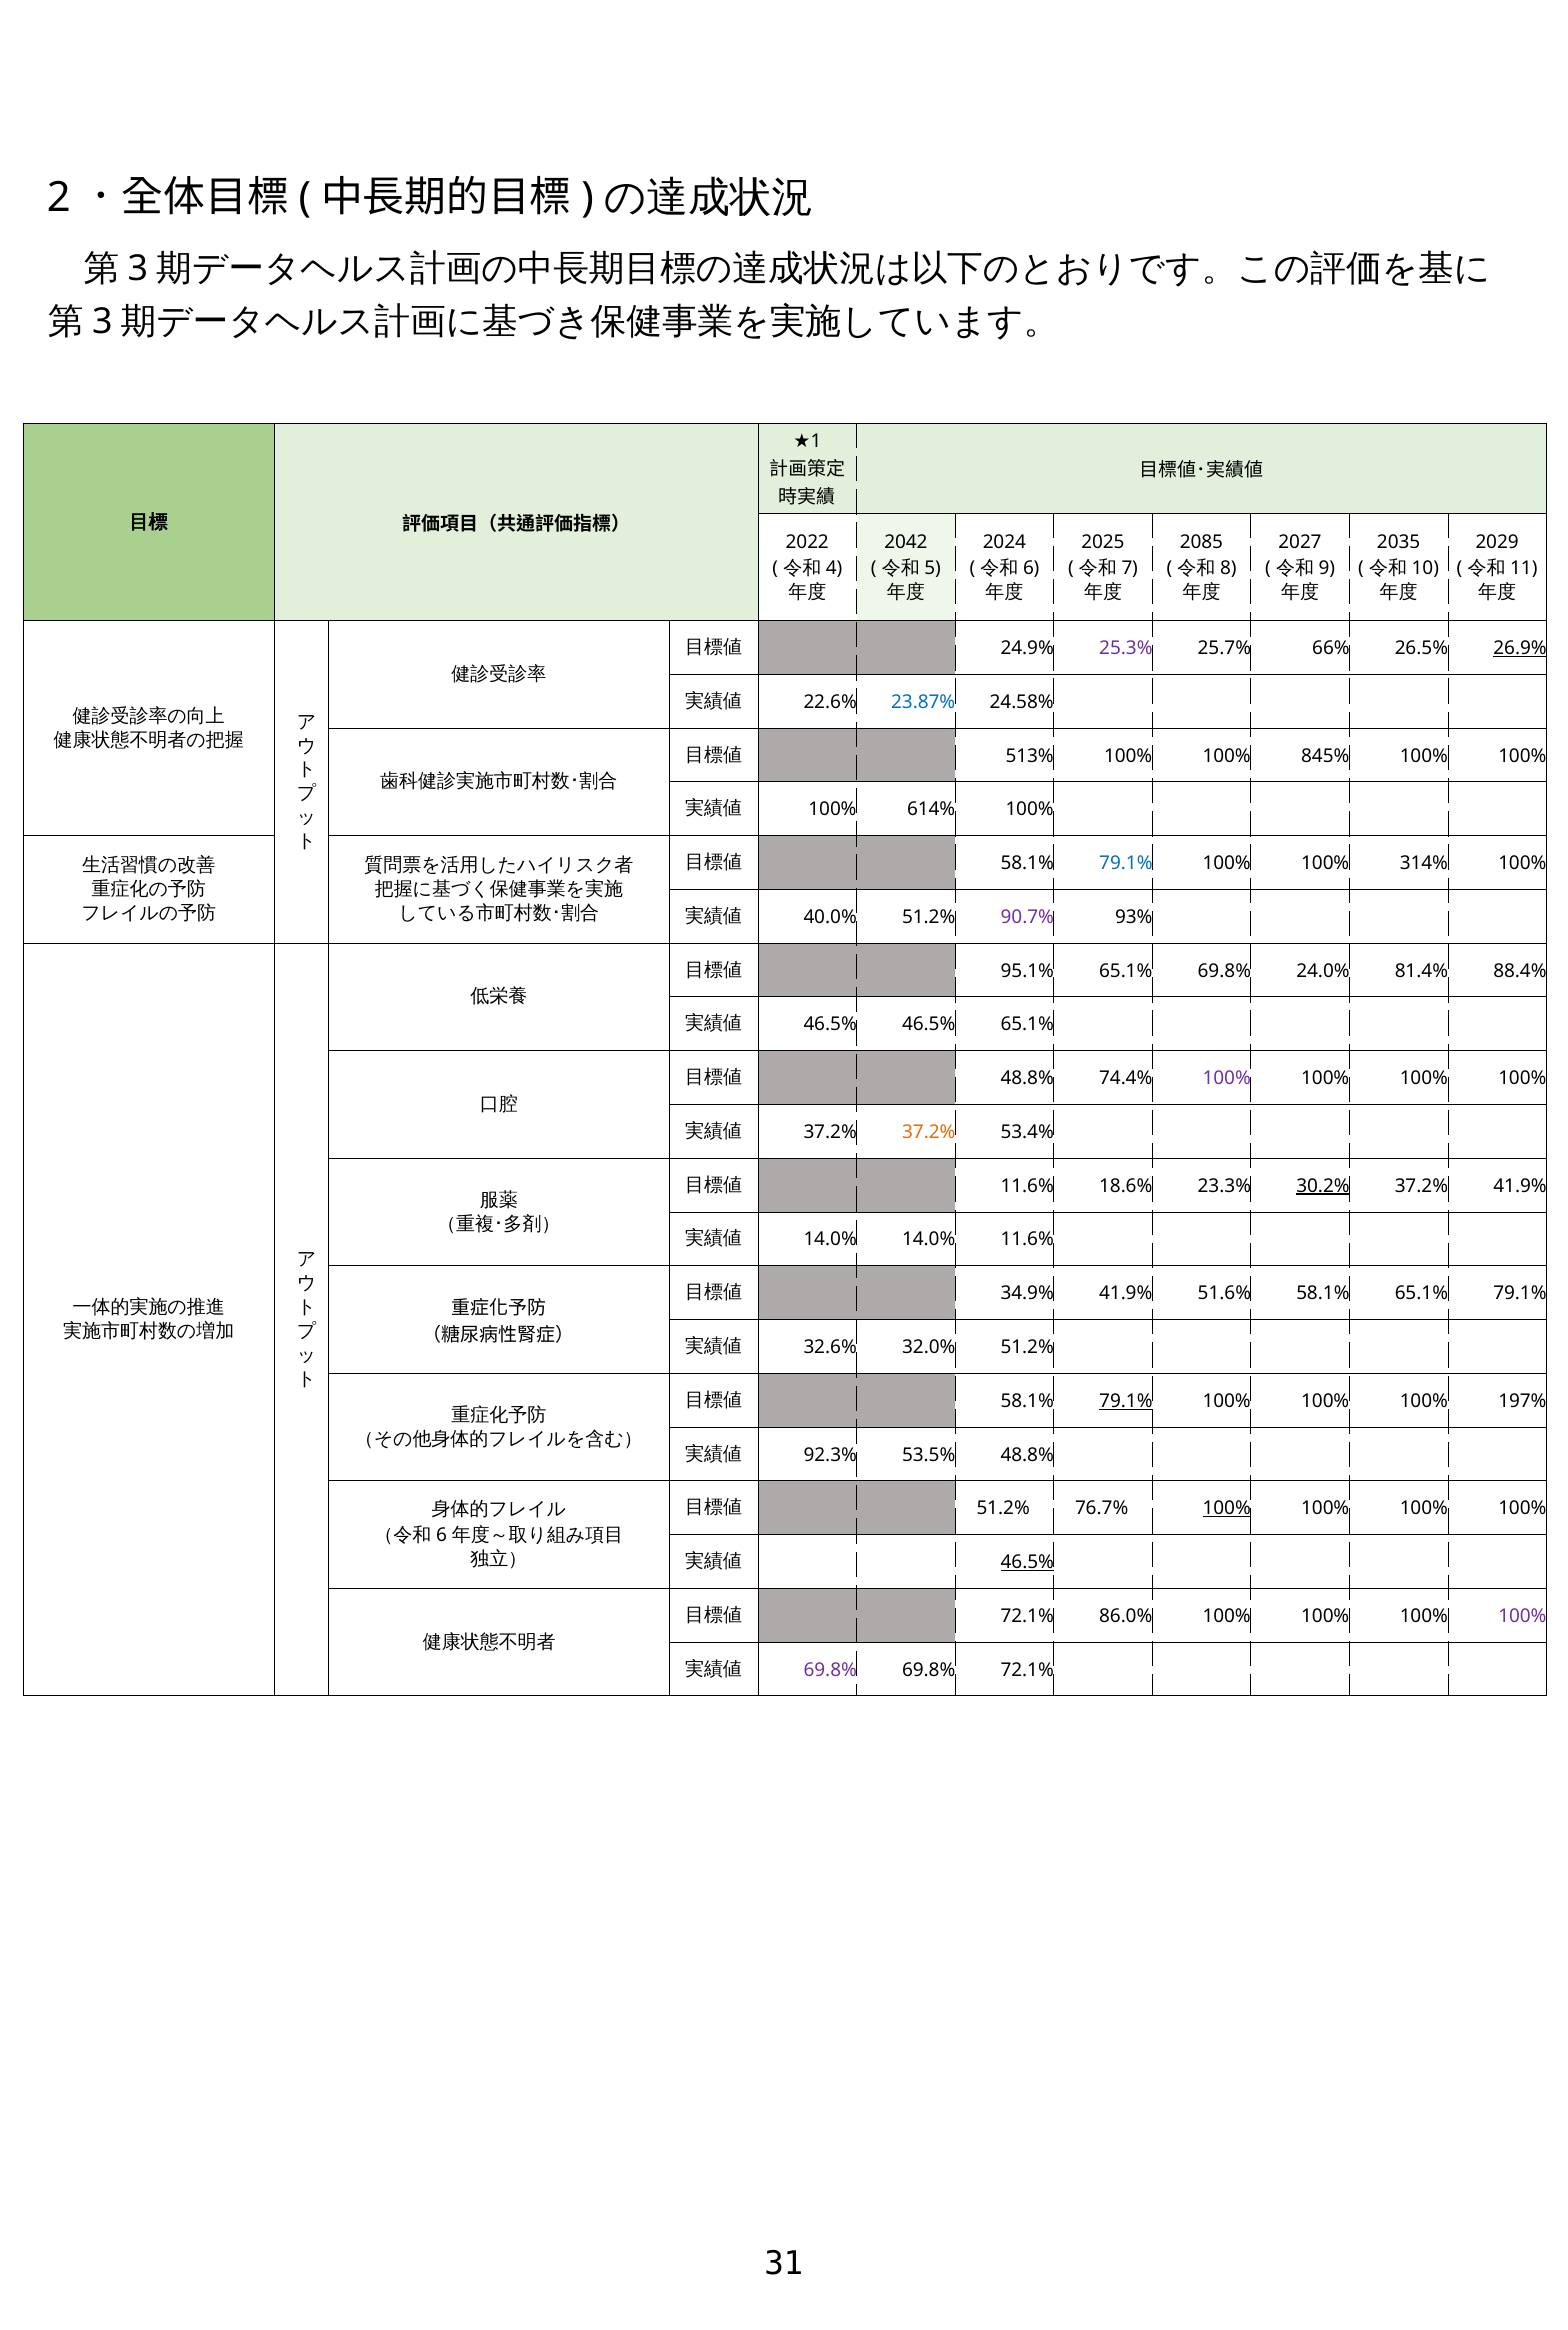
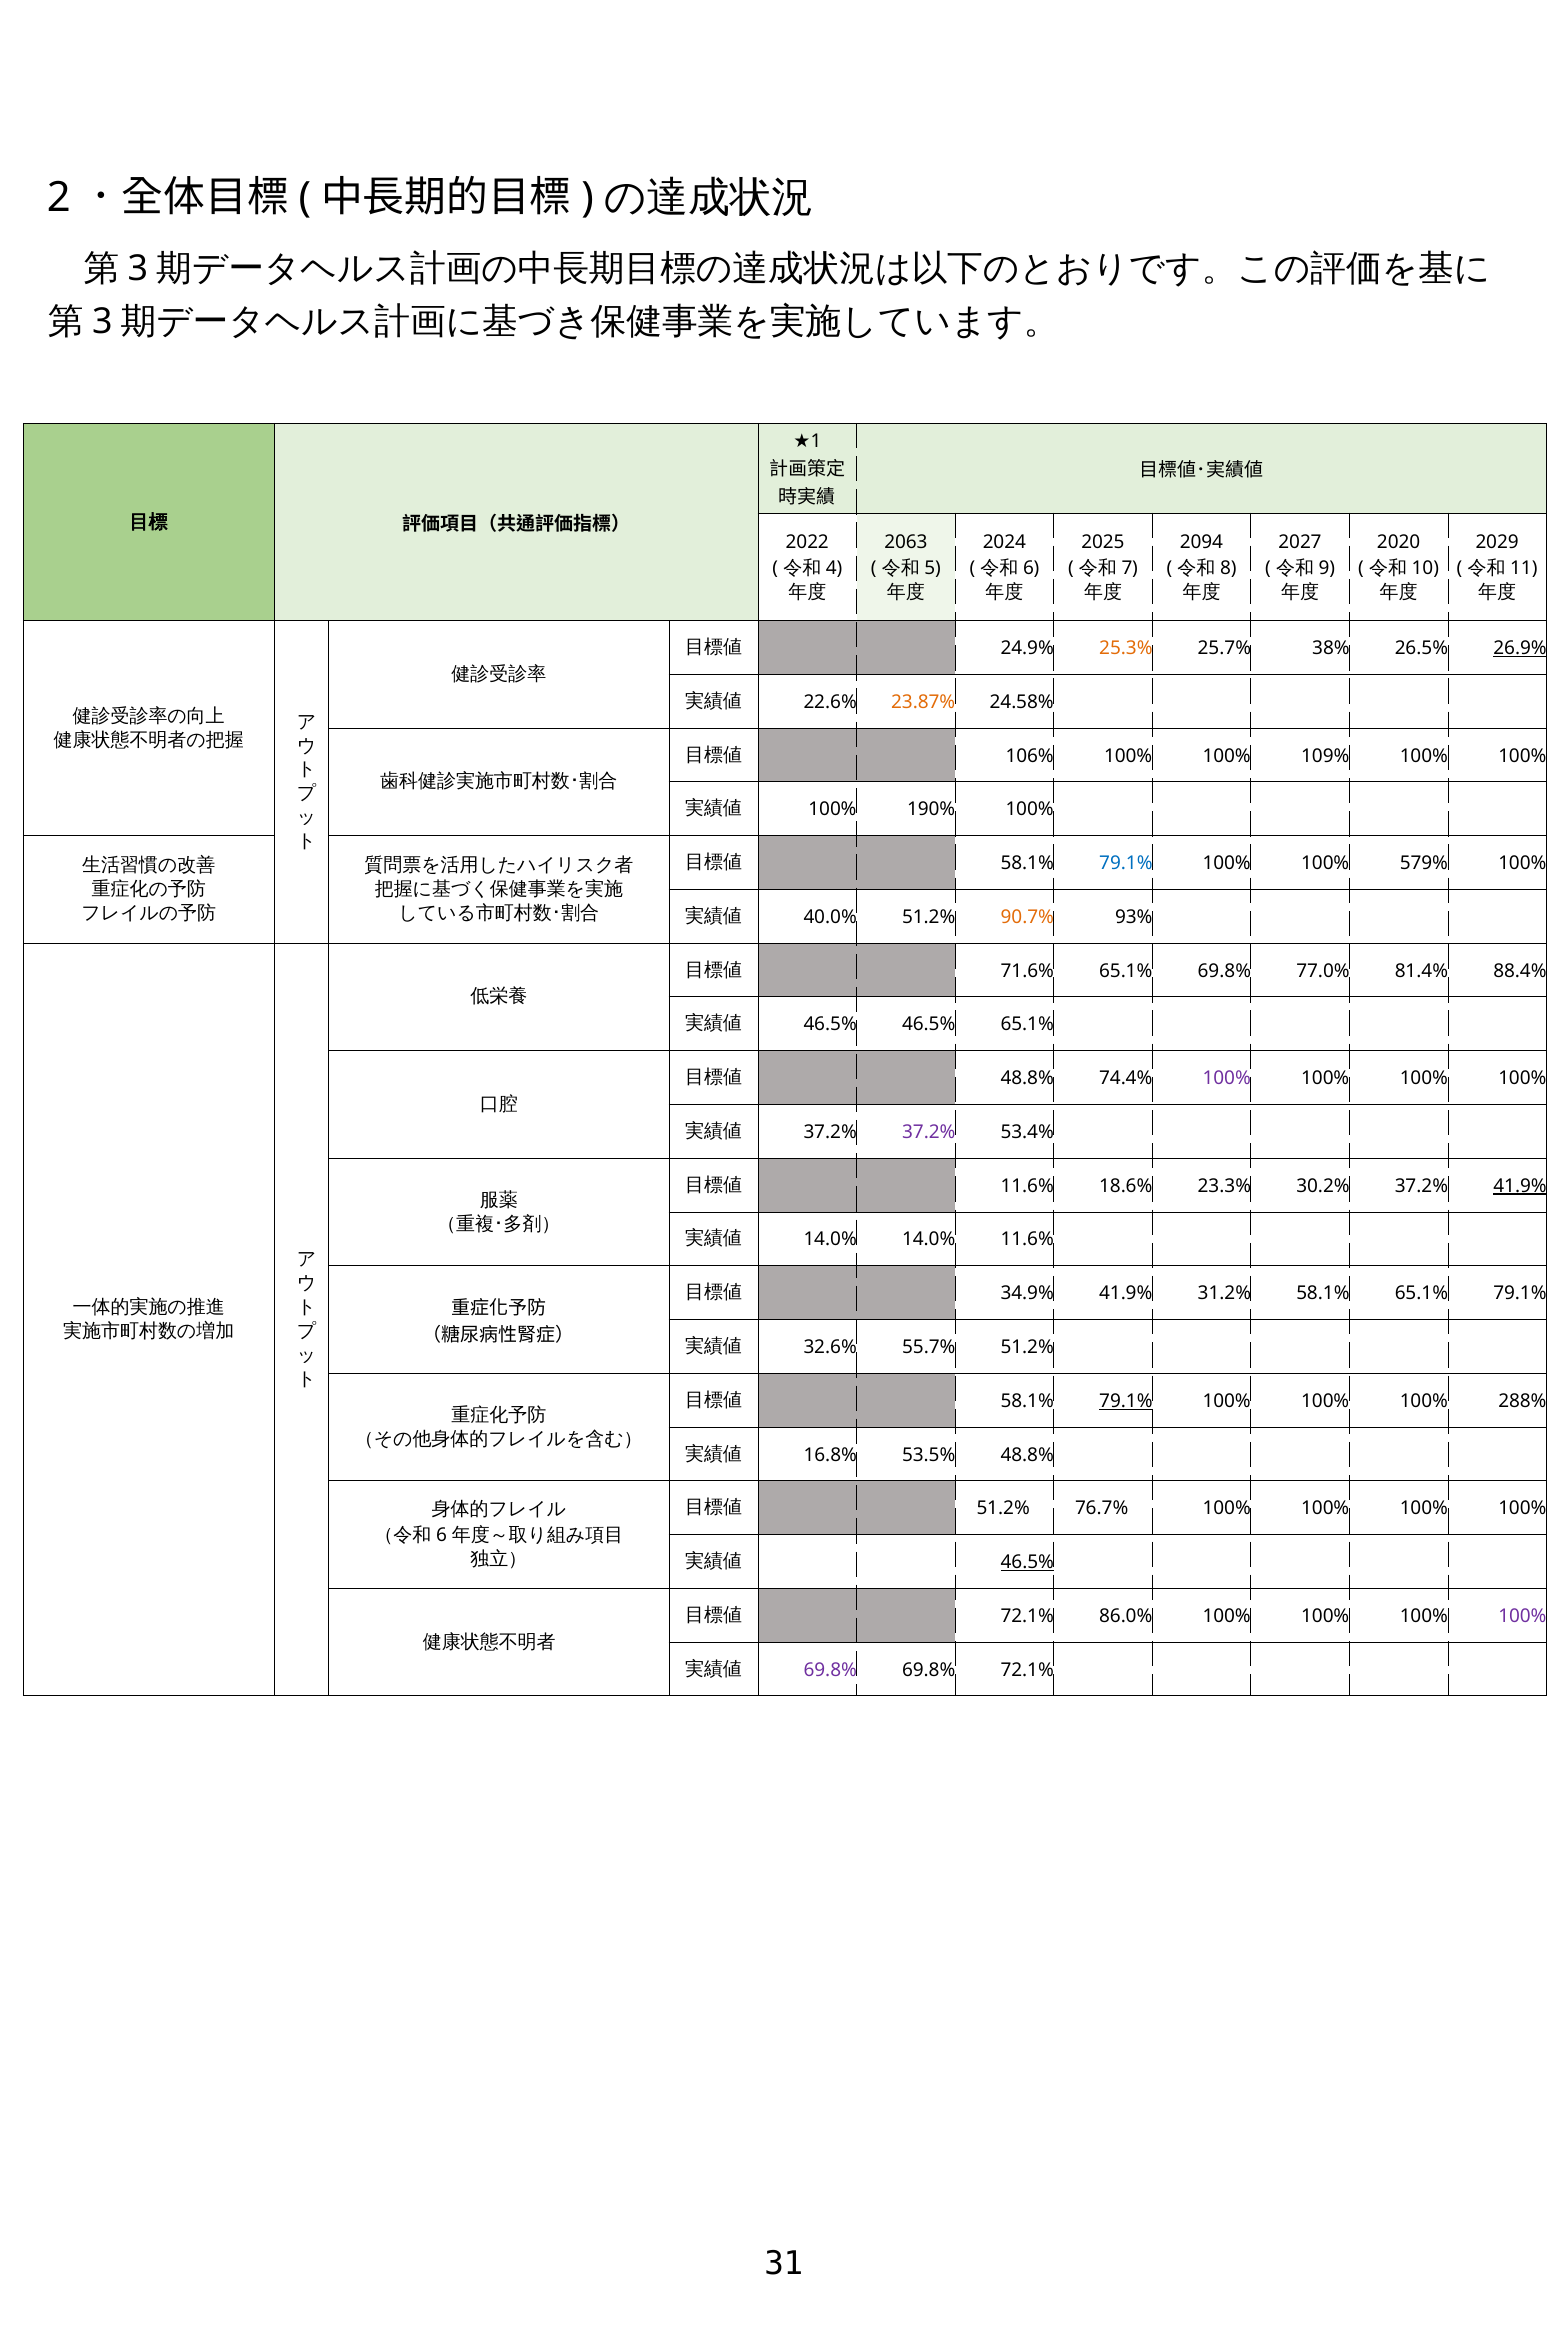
2042: 2042 -> 2063
2085: 2085 -> 2094
2035: 2035 -> 2020
25.3% colour: purple -> orange
66%: 66% -> 38%
23.87% colour: blue -> orange
513%: 513% -> 106%
845%: 845% -> 109%
614%: 614% -> 190%
314%: 314% -> 579%
90.7% colour: purple -> orange
95.1%: 95.1% -> 71.6%
24.0%: 24.0% -> 77.0%
37.2% at (929, 1132) colour: orange -> purple
30.2% underline: present -> none
41.9% at (1520, 1186) underline: none -> present
51.6%: 51.6% -> 31.2%
32.0%: 32.0% -> 55.7%
197%: 197% -> 288%
92.3%: 92.3% -> 16.8%
100% at (1227, 1508) underline: present -> none
